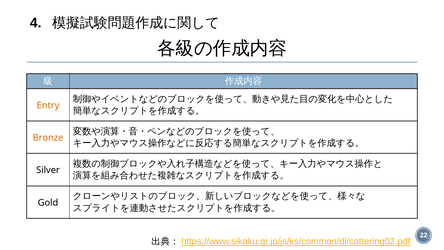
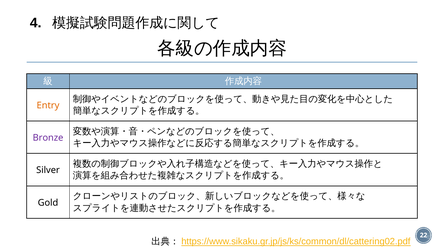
Bronze colour: orange -> purple
